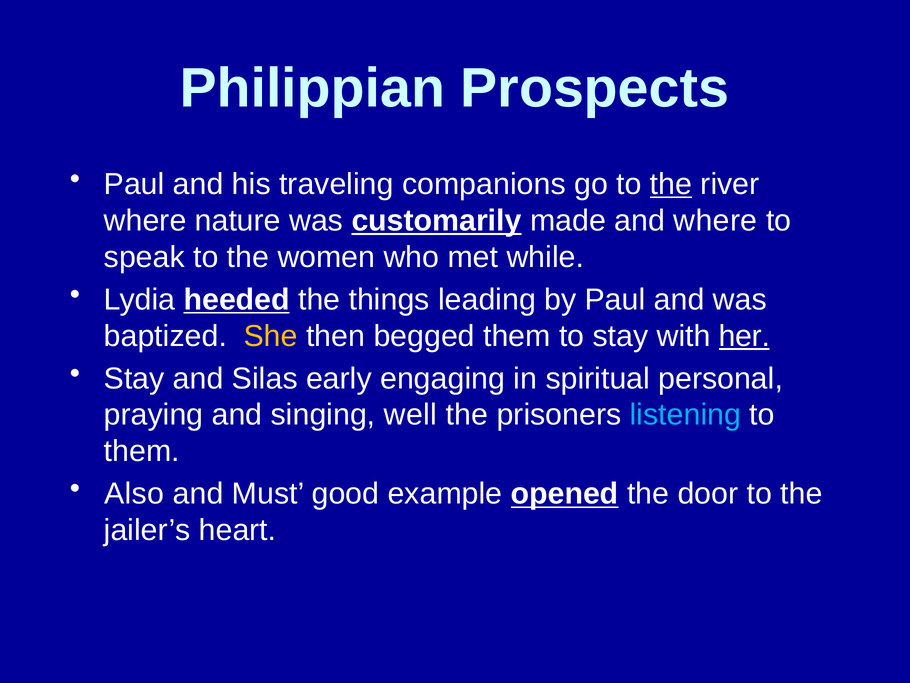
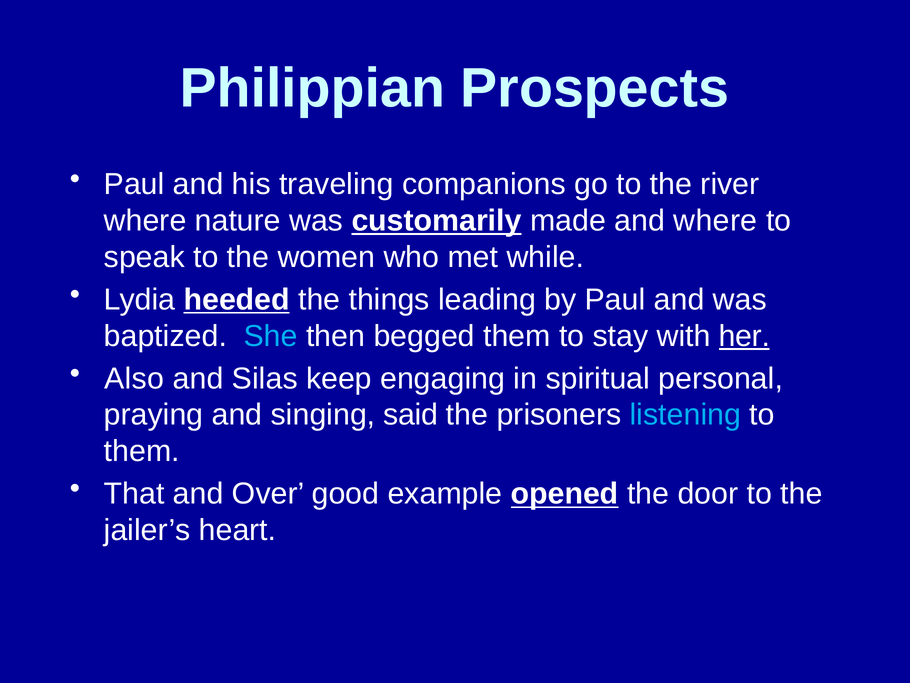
the at (671, 184) underline: present -> none
She colour: yellow -> light blue
Stay at (134, 378): Stay -> Also
early: early -> keep
well: well -> said
Also: Also -> That
Must: Must -> Over
